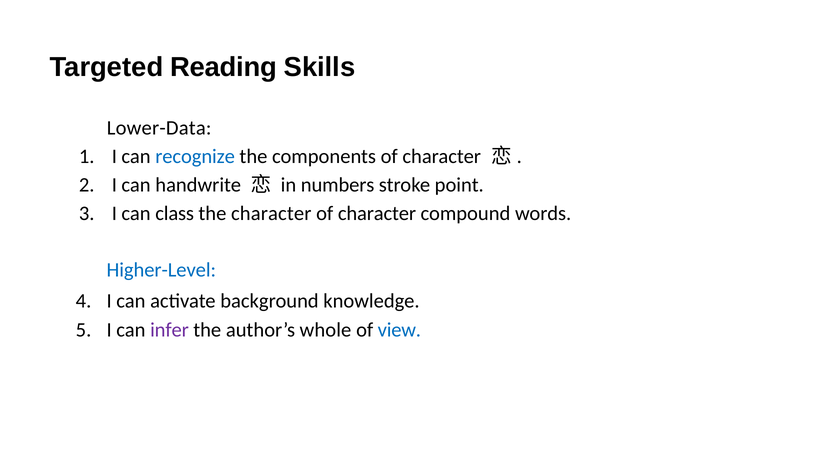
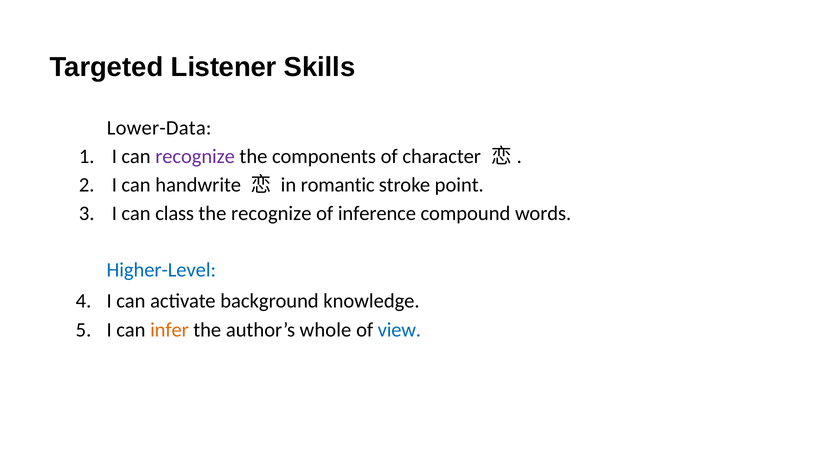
Reading: Reading -> Listener
recognize at (195, 157) colour: blue -> purple
numbers: numbers -> romantic
the character: character -> recognize
character at (377, 213): character -> inference
infer colour: purple -> orange
